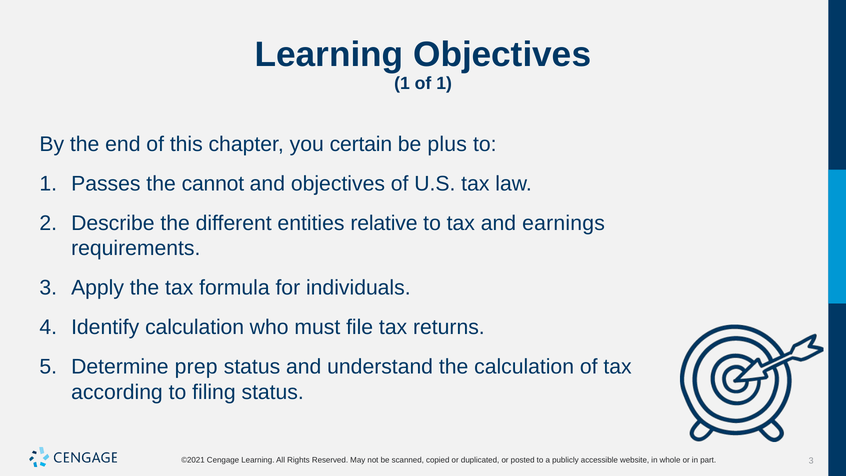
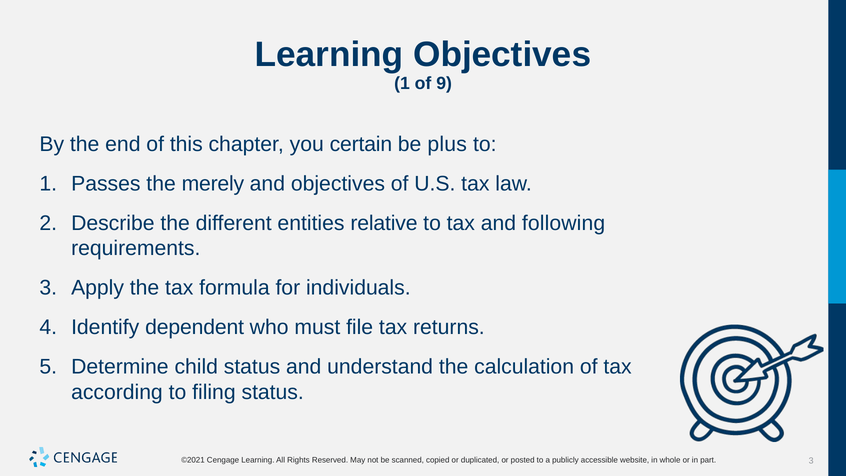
of 1: 1 -> 9
cannot: cannot -> merely
earnings: earnings -> following
Identify calculation: calculation -> dependent
prep: prep -> child
